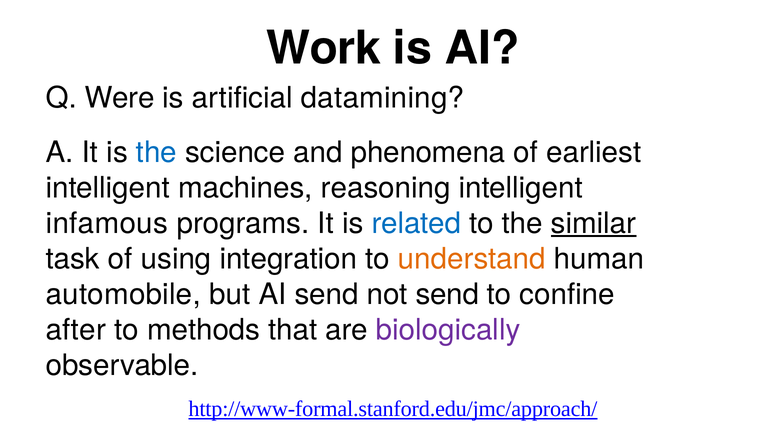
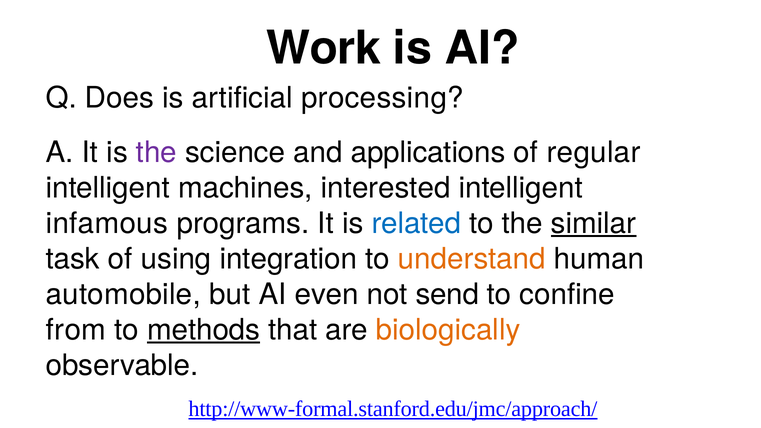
Were: Were -> Does
datamining: datamining -> processing
the at (156, 152) colour: blue -> purple
phenomena: phenomena -> applications
earliest: earliest -> regular
reasoning: reasoning -> interested
AI send: send -> even
after: after -> from
methods underline: none -> present
biologically colour: purple -> orange
